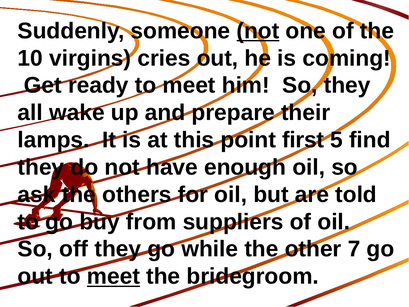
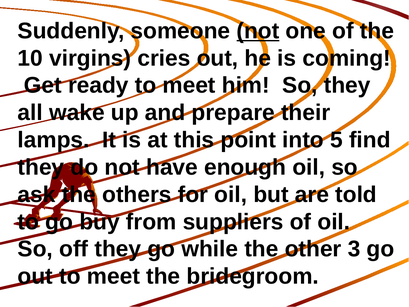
first: first -> into
7: 7 -> 3
meet at (113, 276) underline: present -> none
